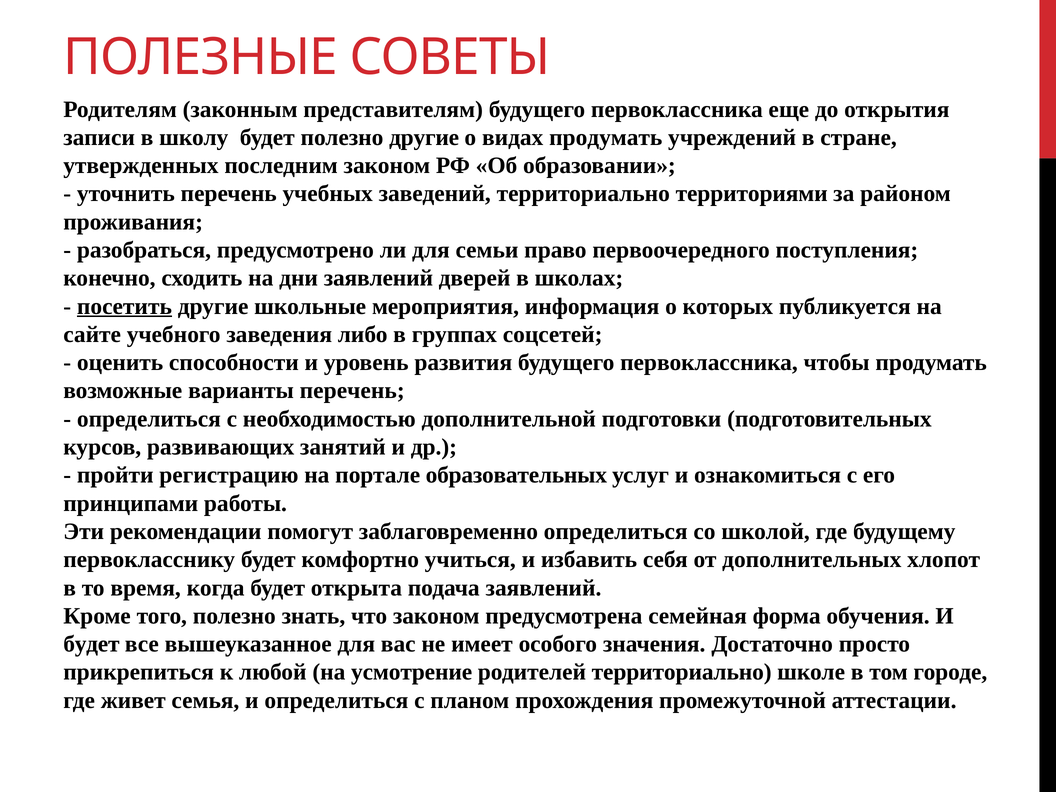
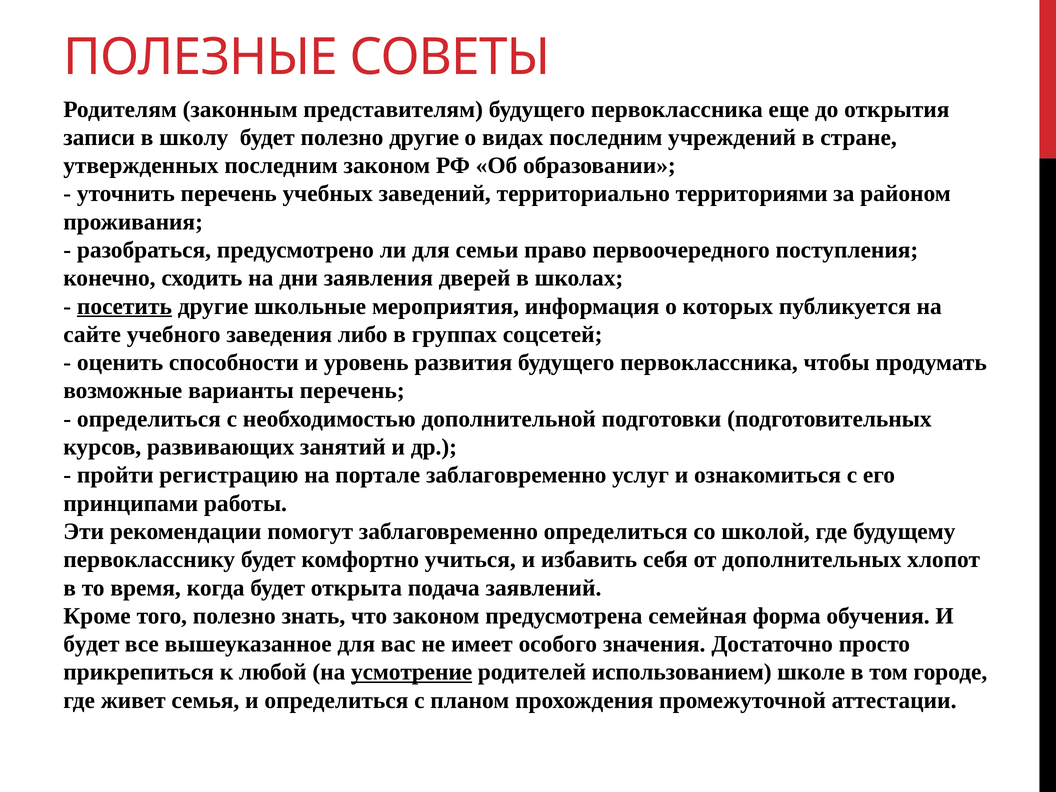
видах продумать: продумать -> последним
дни заявлений: заявлений -> заявления
портале образовательных: образовательных -> заблаговременно
усмотрение underline: none -> present
родителей территориально: территориально -> использованием
